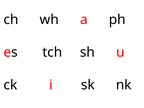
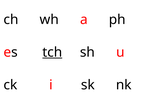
tch underline: none -> present
